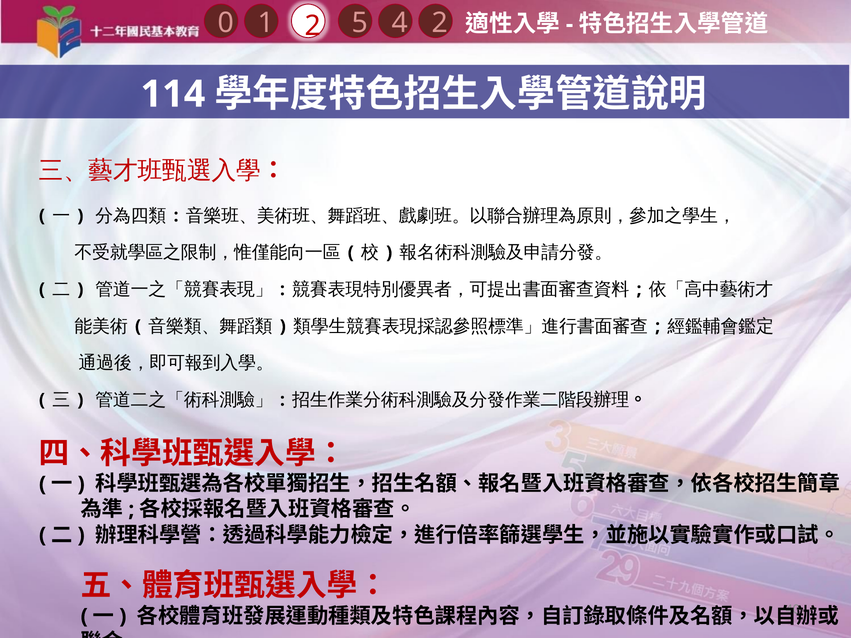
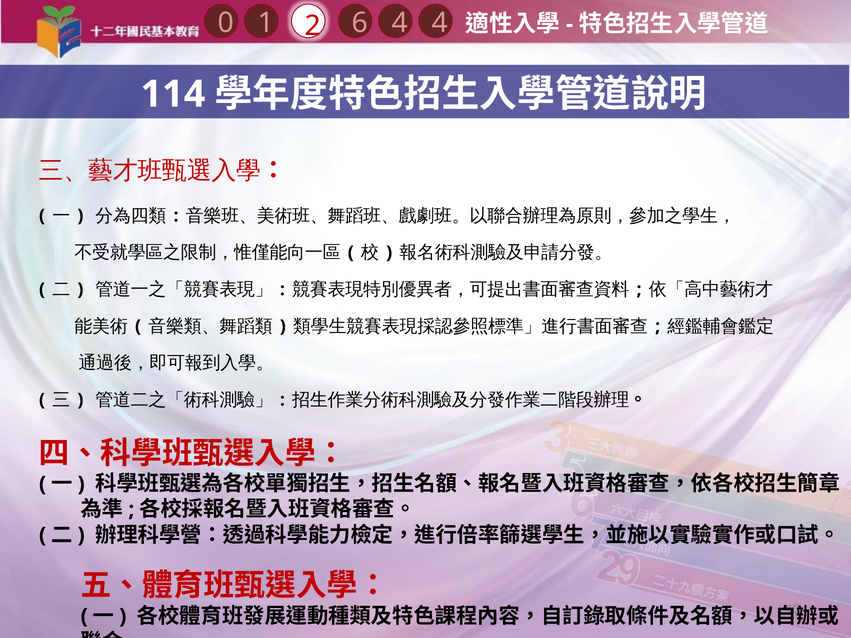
4 2: 2 -> 4
5: 5 -> 6
